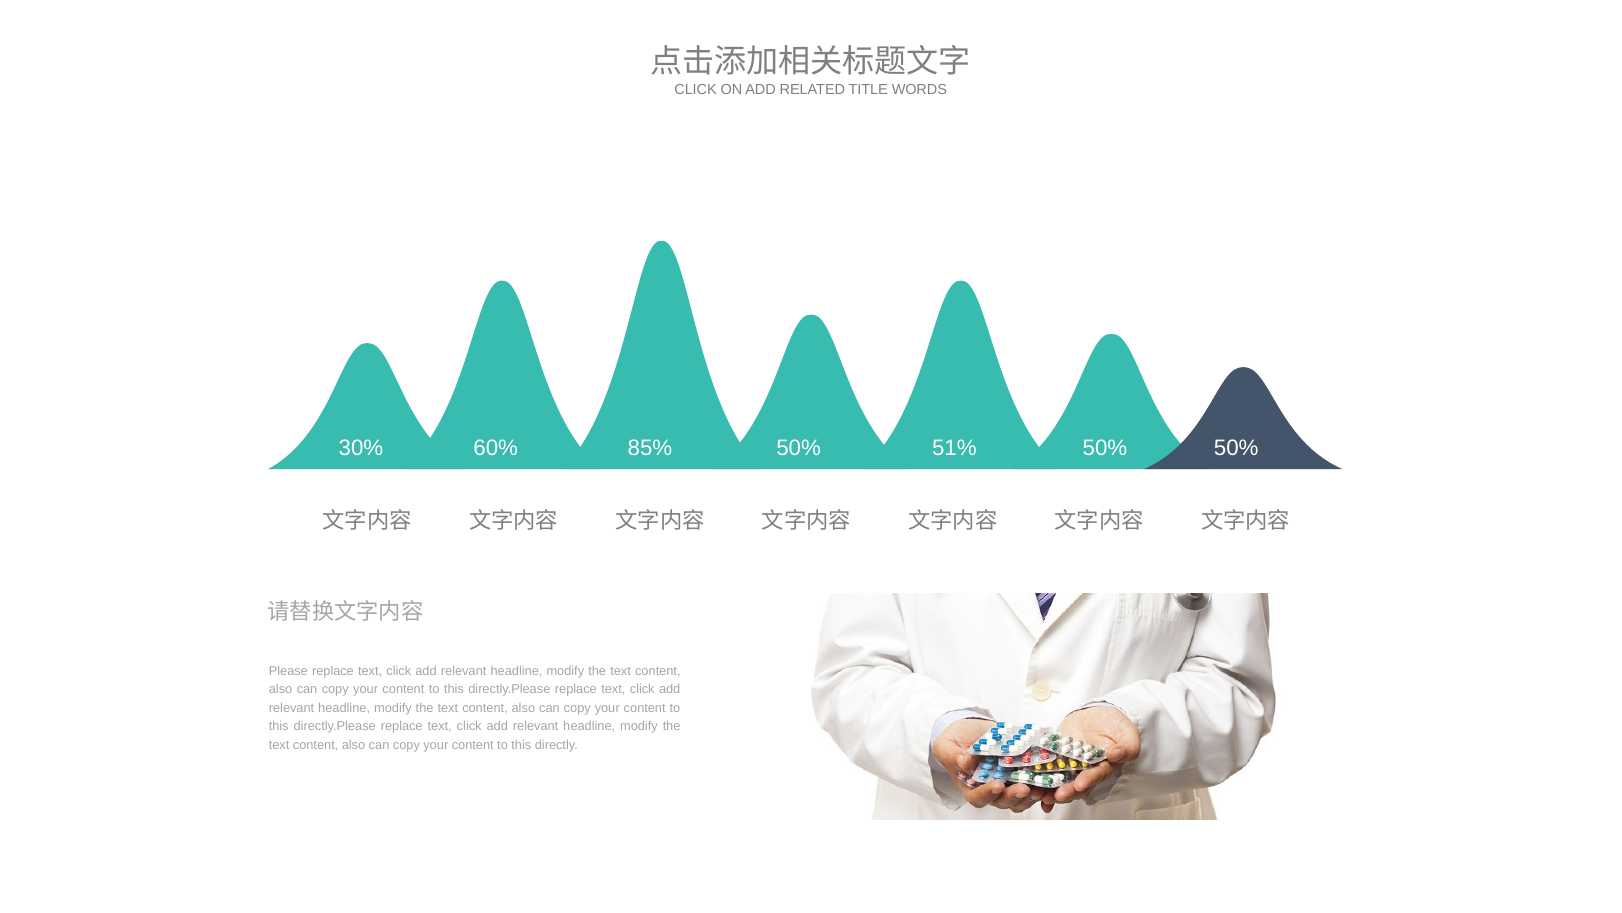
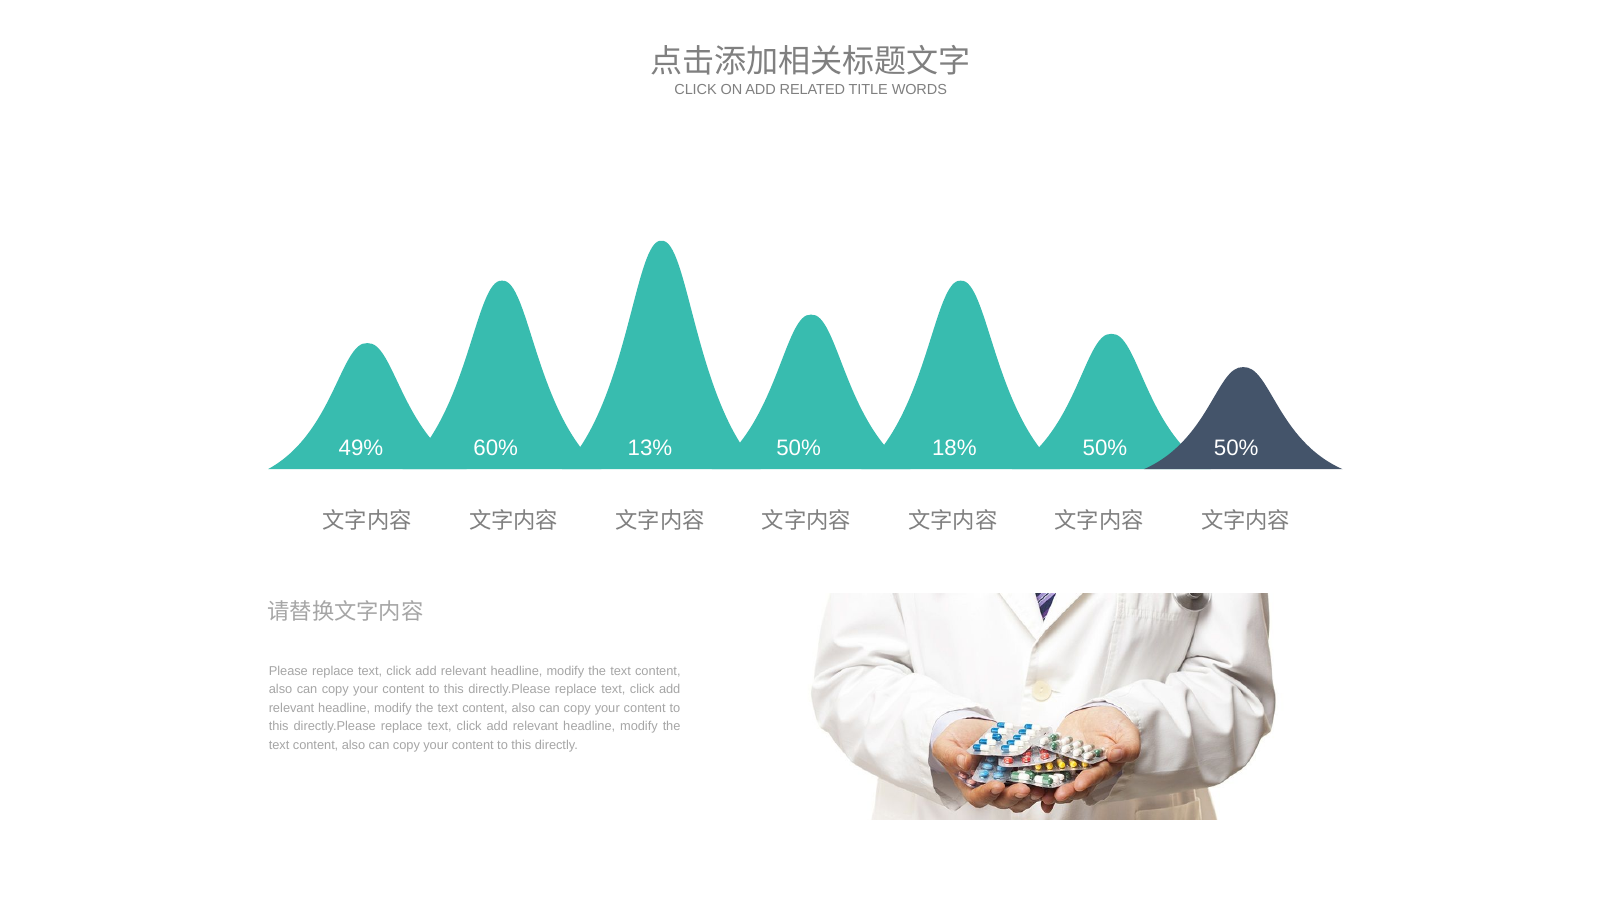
30%: 30% -> 49%
85%: 85% -> 13%
51%: 51% -> 18%
